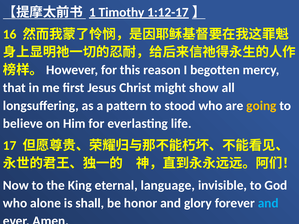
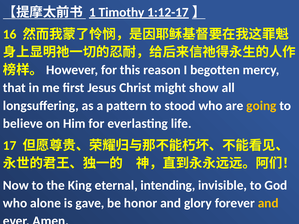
language: language -> intending
shall: shall -> gave
and at (268, 203) colour: light blue -> yellow
